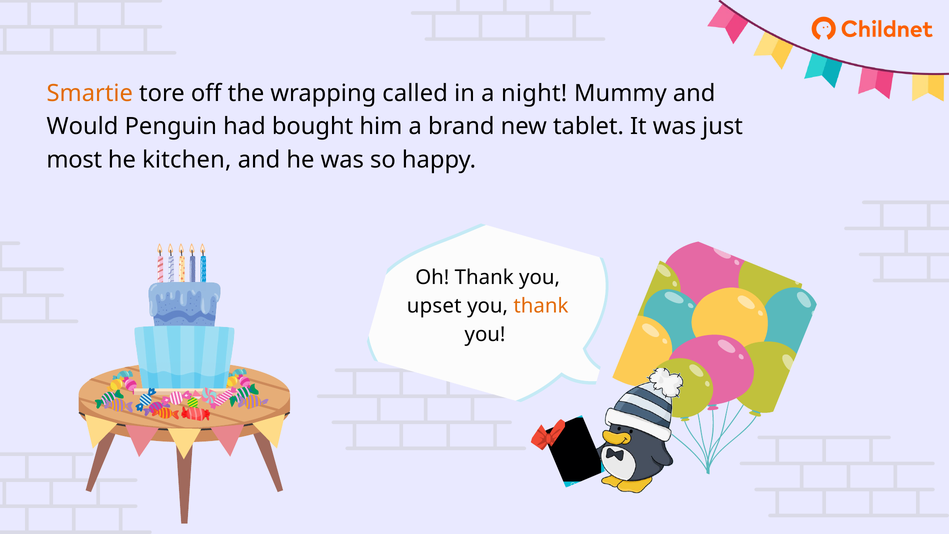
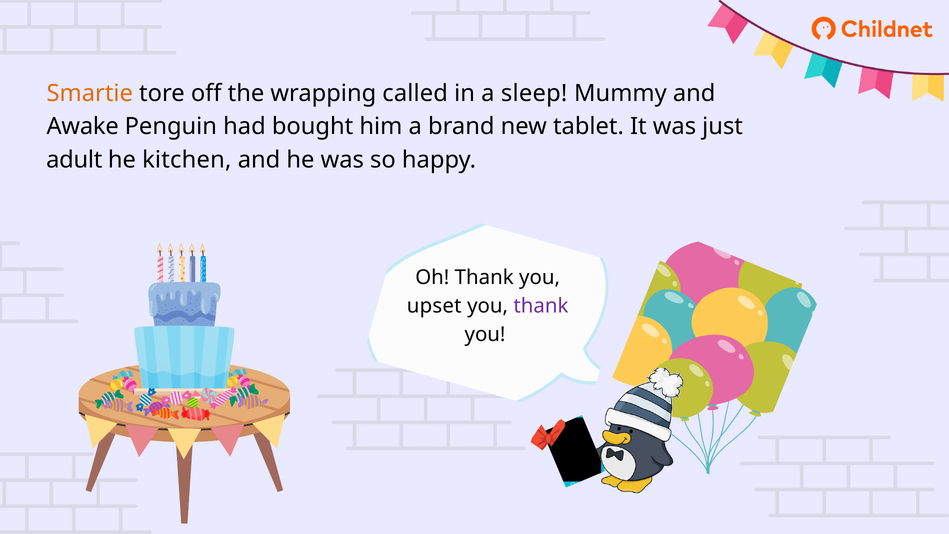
night: night -> sleep
Would: Would -> Awake
most: most -> adult
thank at (541, 306) colour: orange -> purple
